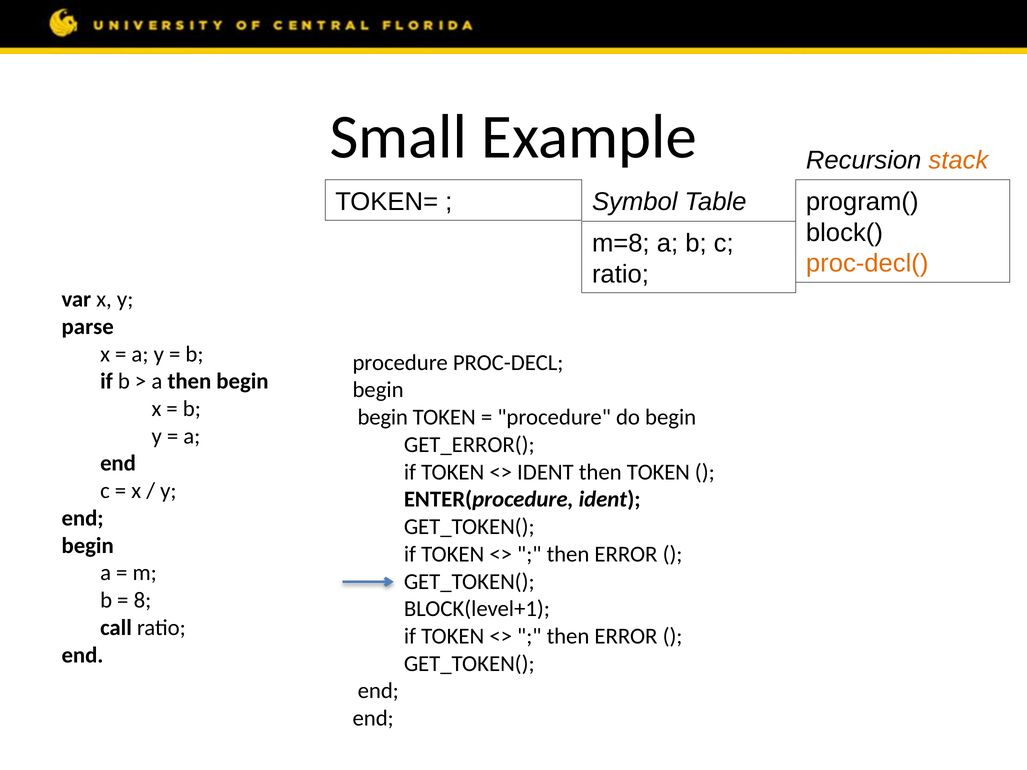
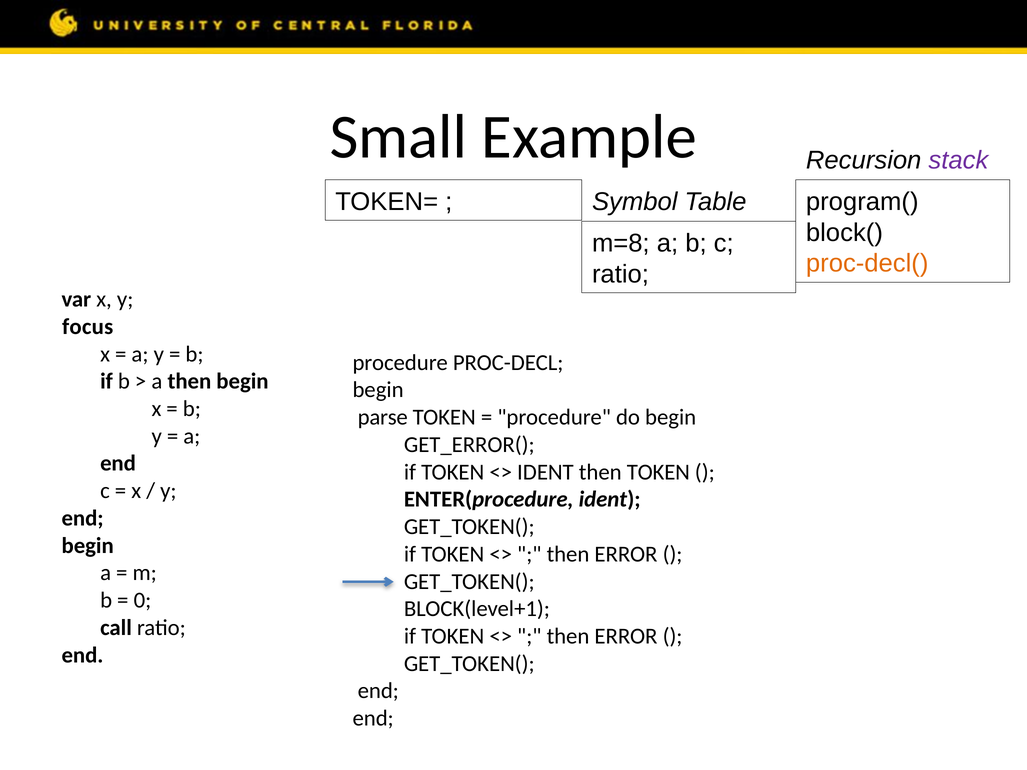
stack colour: orange -> purple
parse: parse -> focus
begin at (383, 417): begin -> parse
8 at (142, 600): 8 -> 0
